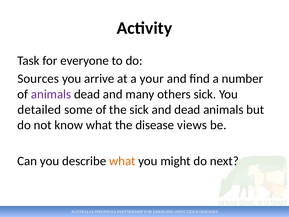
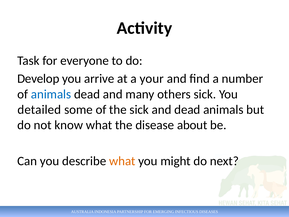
Sources: Sources -> Develop
animals at (51, 94) colour: purple -> blue
views: views -> about
